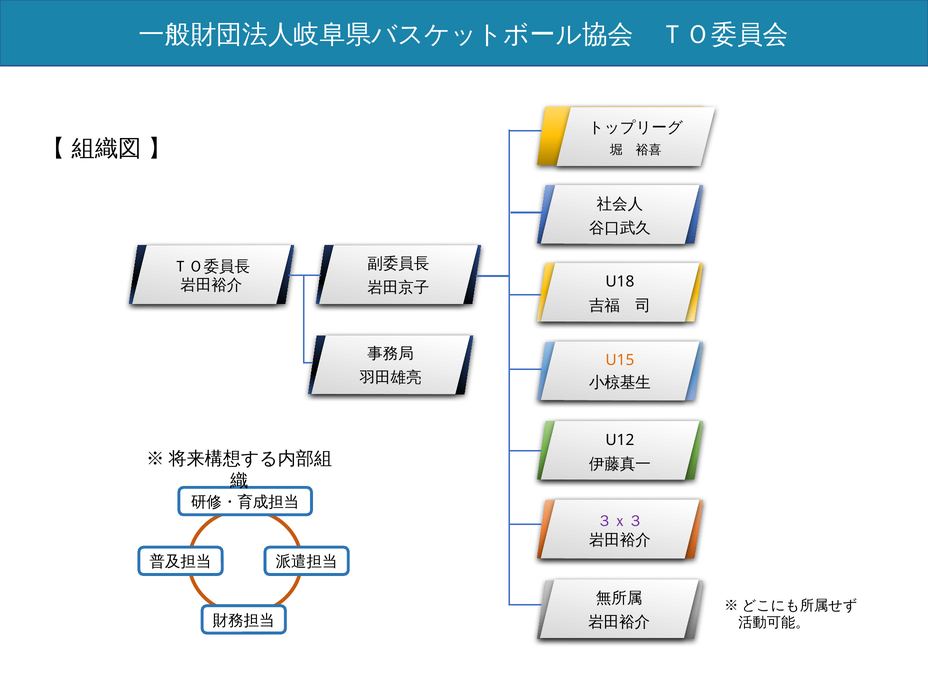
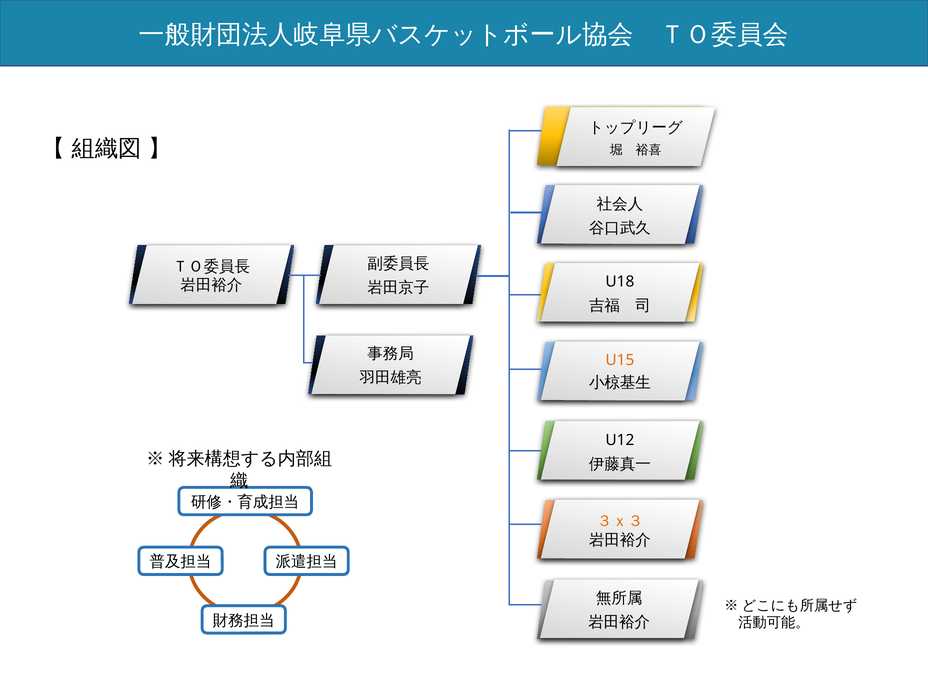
３ｘ３ colour: purple -> orange
